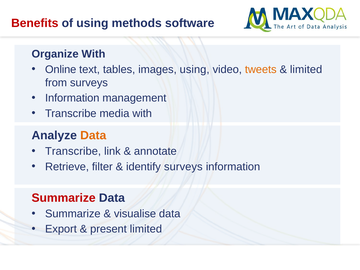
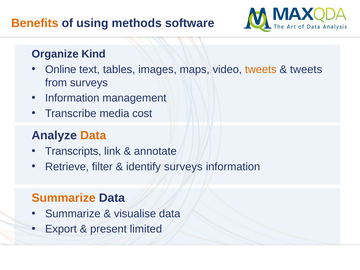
Benefits colour: red -> orange
Organize With: With -> Kind
images using: using -> maps
limited at (306, 69): limited -> tweets
media with: with -> cost
Transcribe at (73, 151): Transcribe -> Transcripts
Summarize at (64, 198) colour: red -> orange
